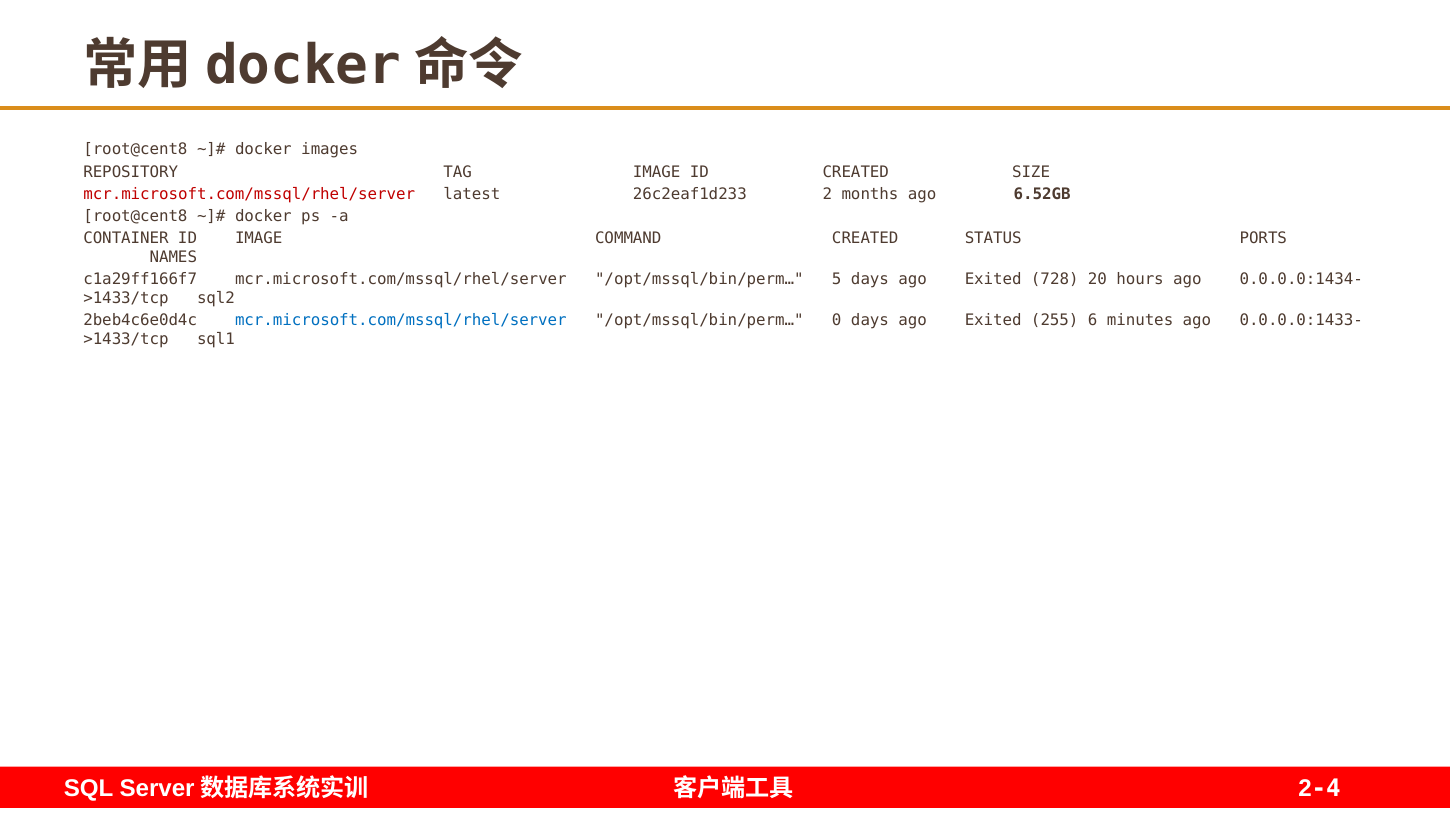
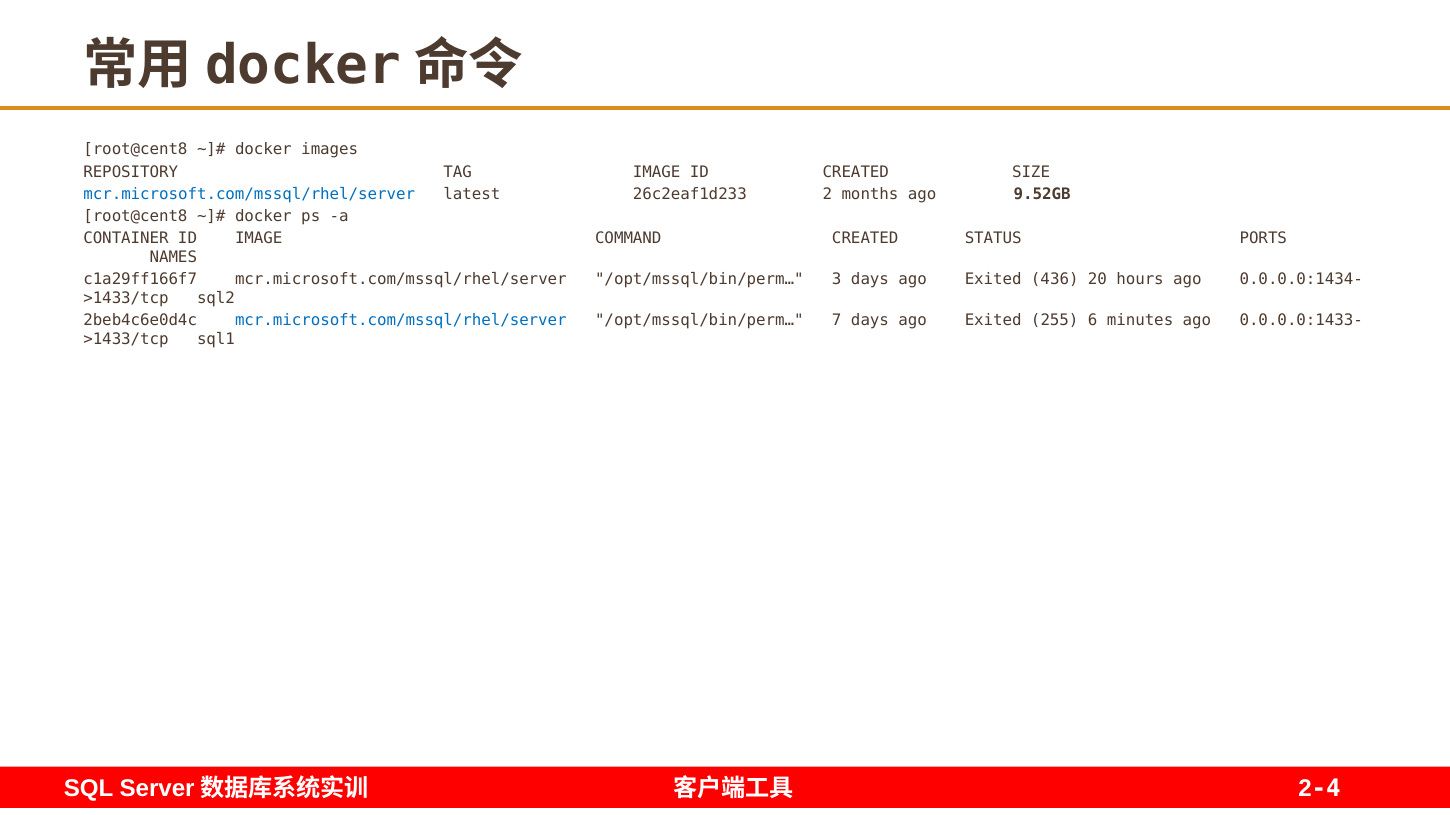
mcr.microsoft.com/mssql/rhel/server at (249, 194) colour: red -> blue
6.52GB: 6.52GB -> 9.52GB
5: 5 -> 3
728: 728 -> 436
0: 0 -> 7
